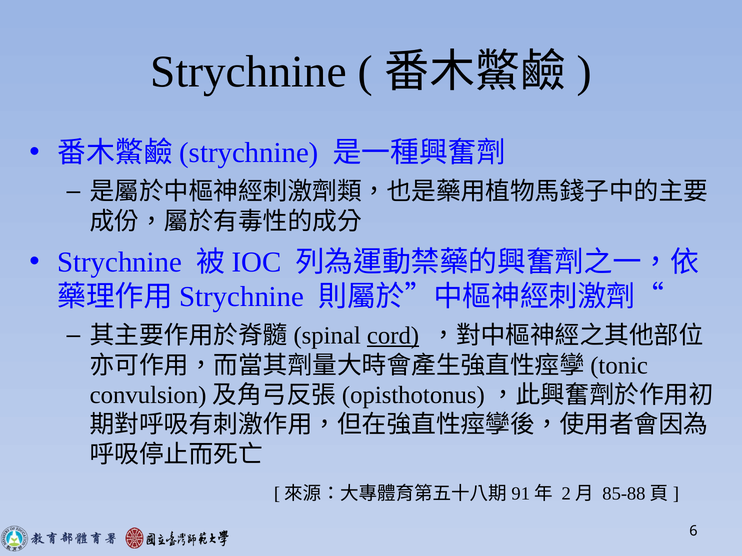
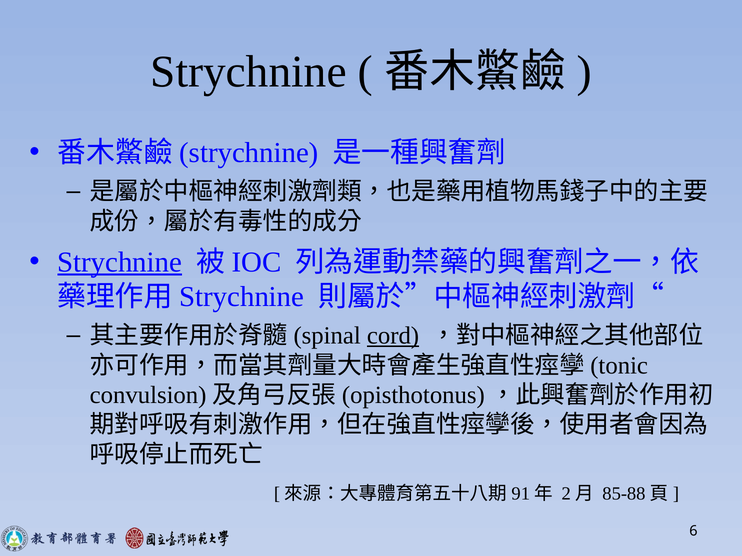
Strychnine at (120, 262) underline: none -> present
